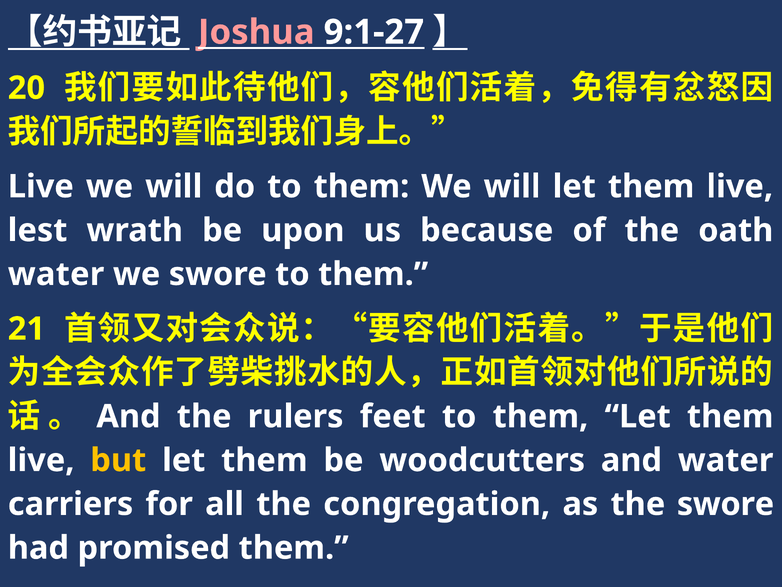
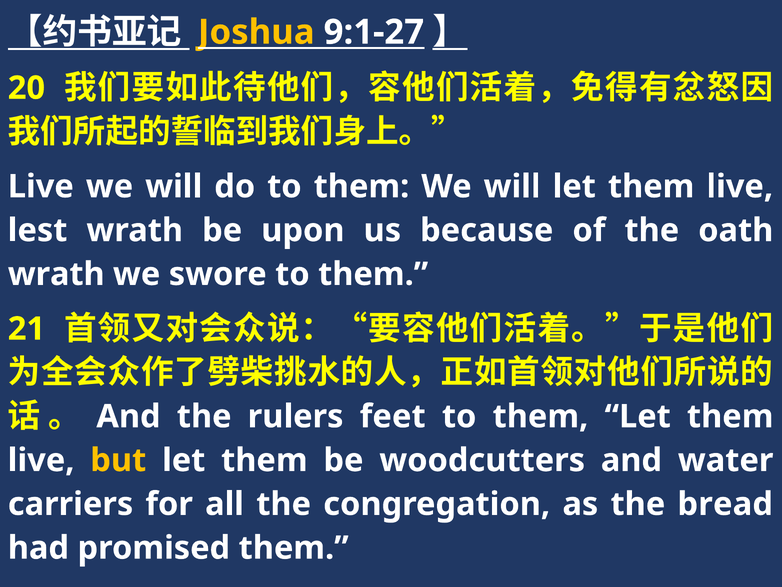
Joshua colour: pink -> yellow
water at (56, 274): water -> wrath
the swore: swore -> bread
